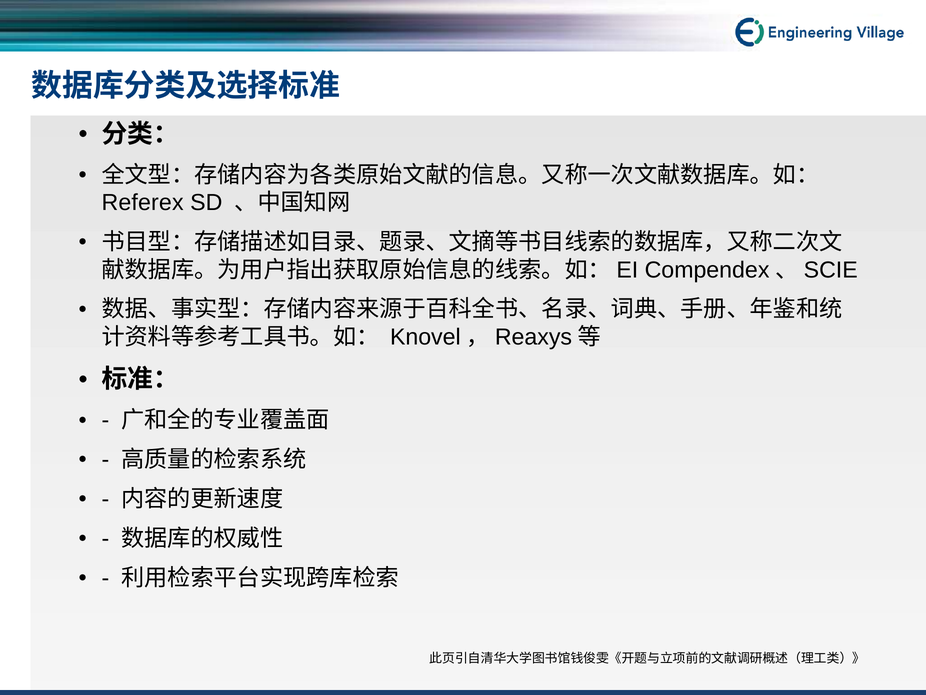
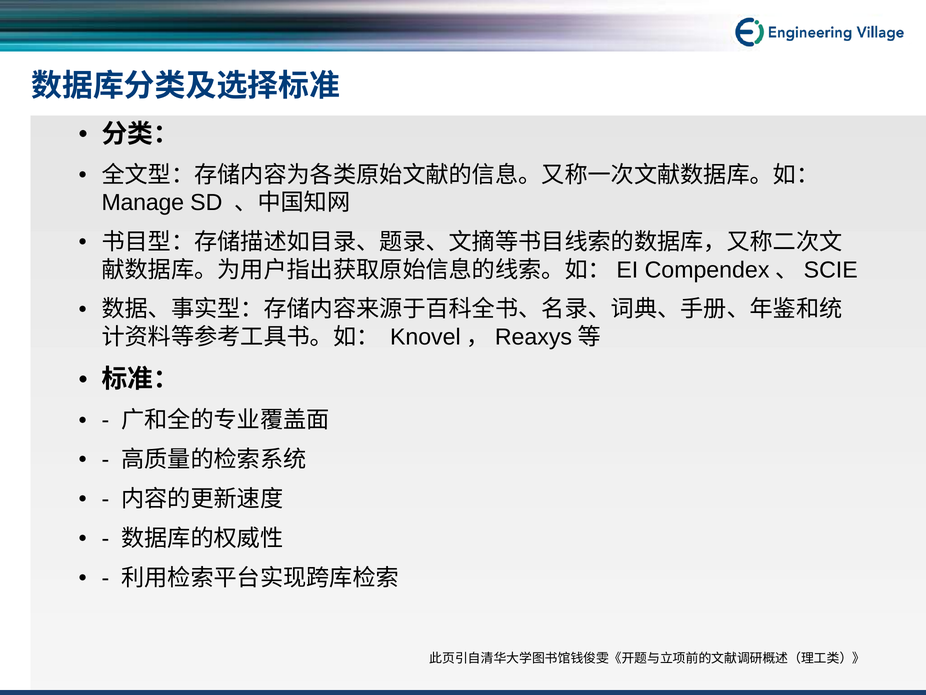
Referex: Referex -> Manage
